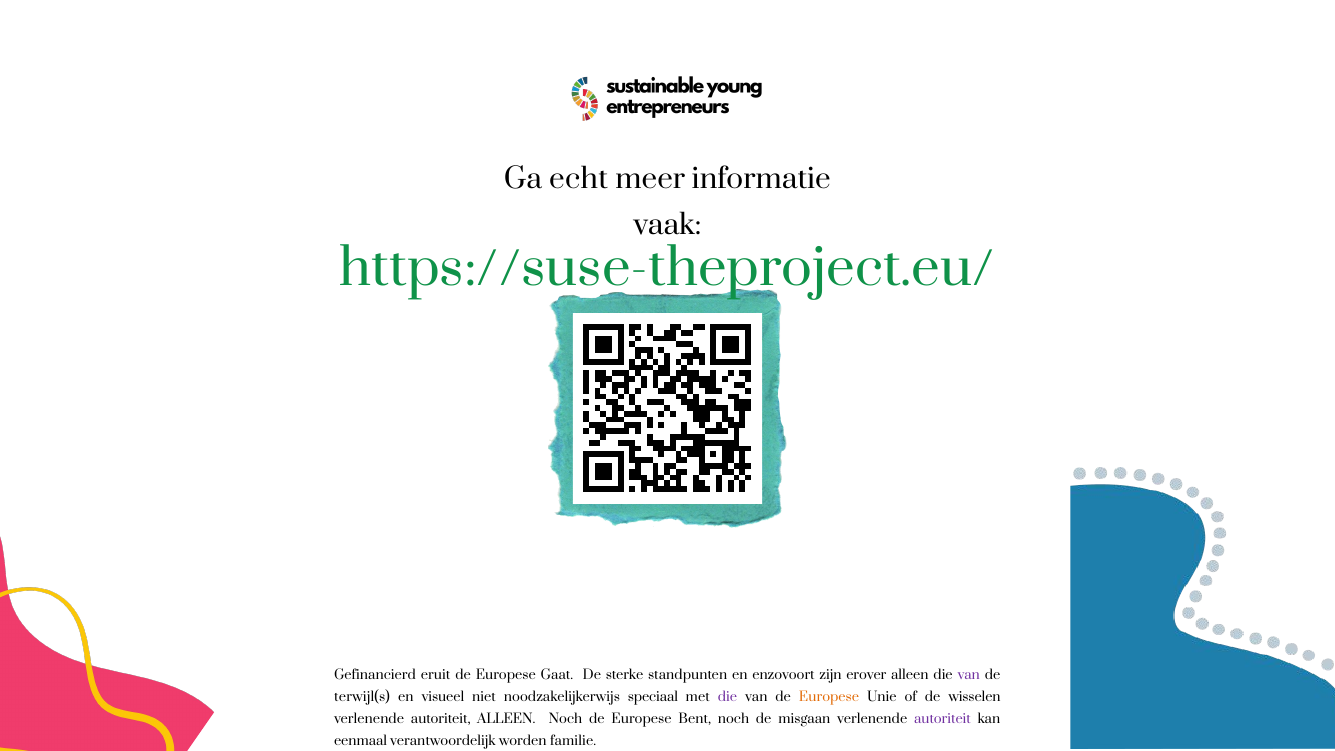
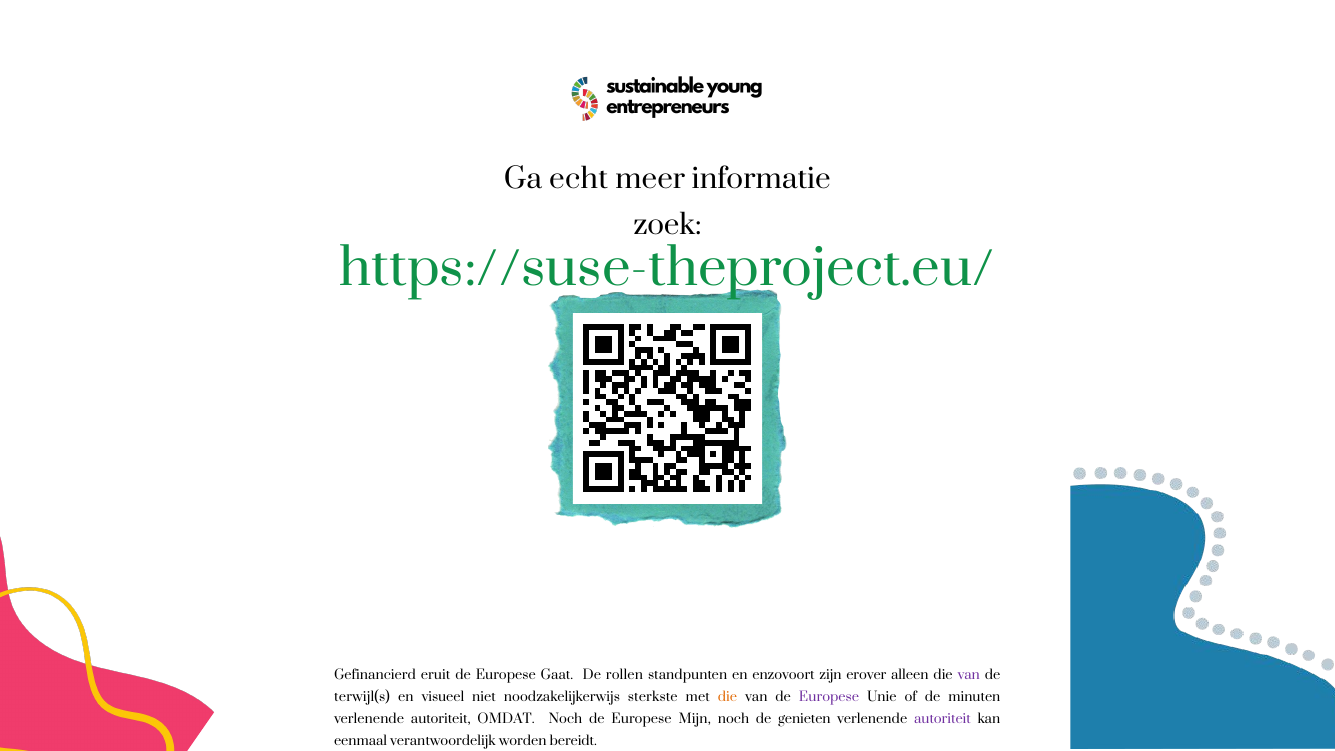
vaak: vaak -> zoek
sterke: sterke -> rollen
speciaal: speciaal -> sterkste
die at (727, 697) colour: purple -> orange
Europese at (829, 697) colour: orange -> purple
wisselen: wisselen -> minuten
autoriteit ALLEEN: ALLEEN -> OMDAT
Bent: Bent -> Mijn
misgaan: misgaan -> genieten
familie: familie -> bereidt
